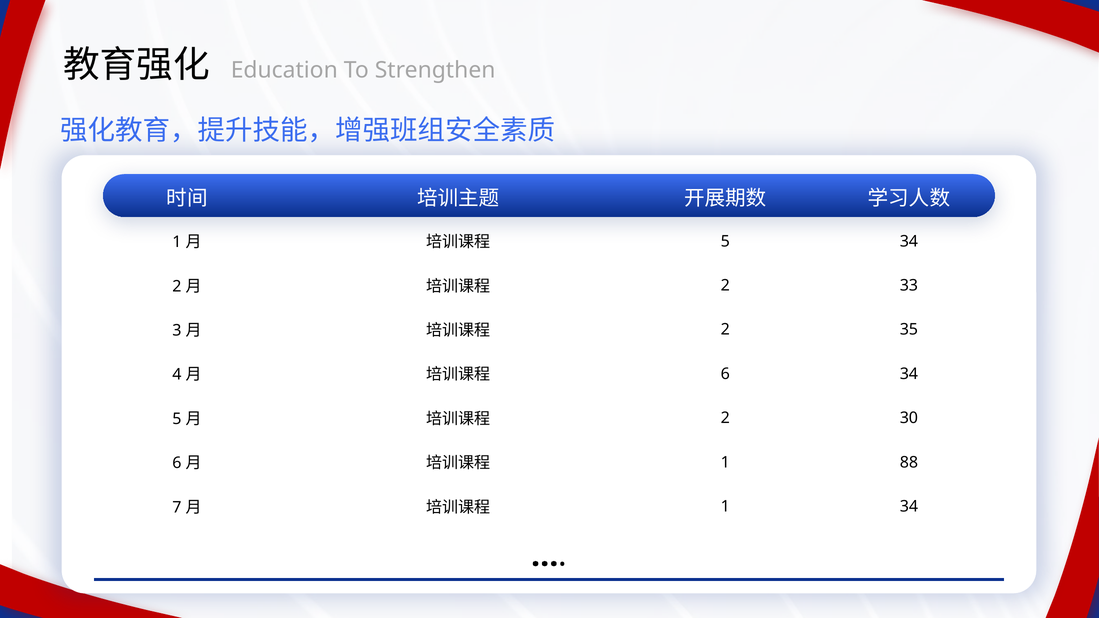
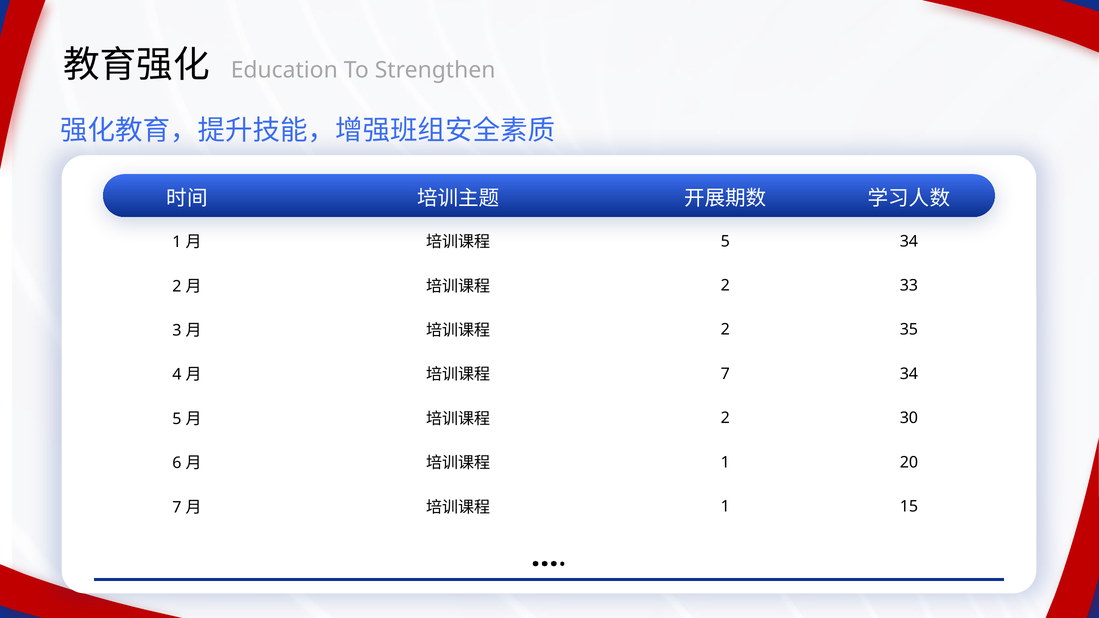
6 at (725, 374): 6 -> 7
88: 88 -> 20
1 34: 34 -> 15
